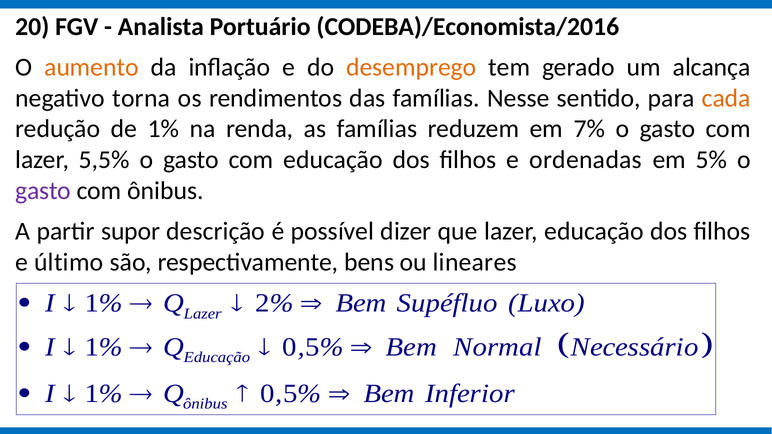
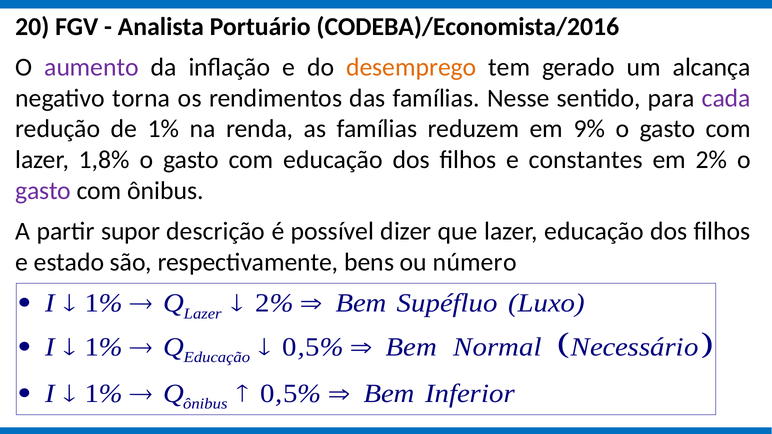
aumento colour: orange -> purple
cada colour: orange -> purple
7%: 7% -> 9%
5,5%: 5,5% -> 1,8%
ordenadas: ordenadas -> constantes
5%: 5% -> 2%
último: último -> estado
lineares: lineares -> número
